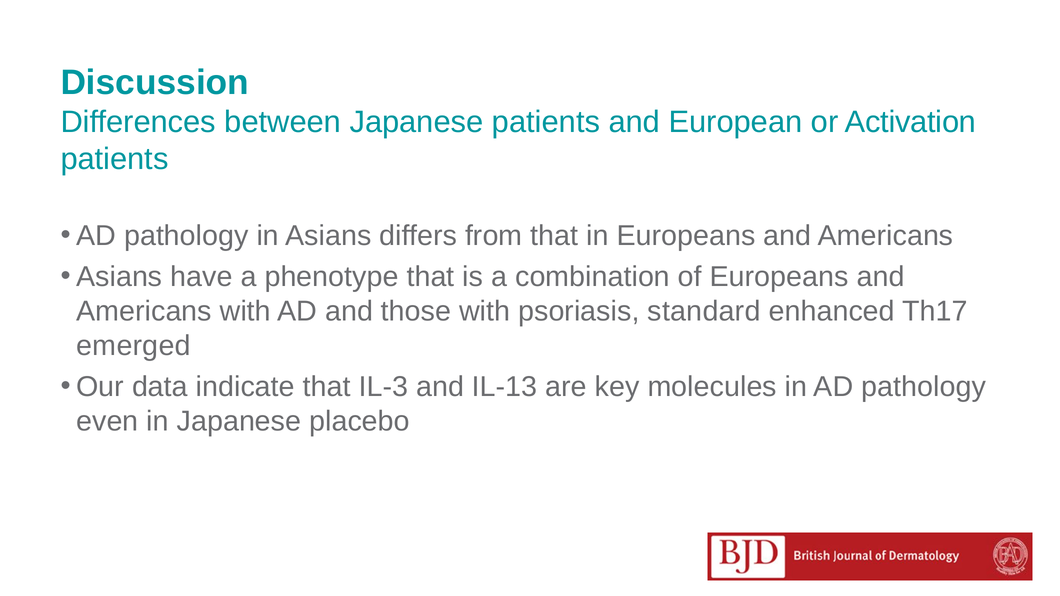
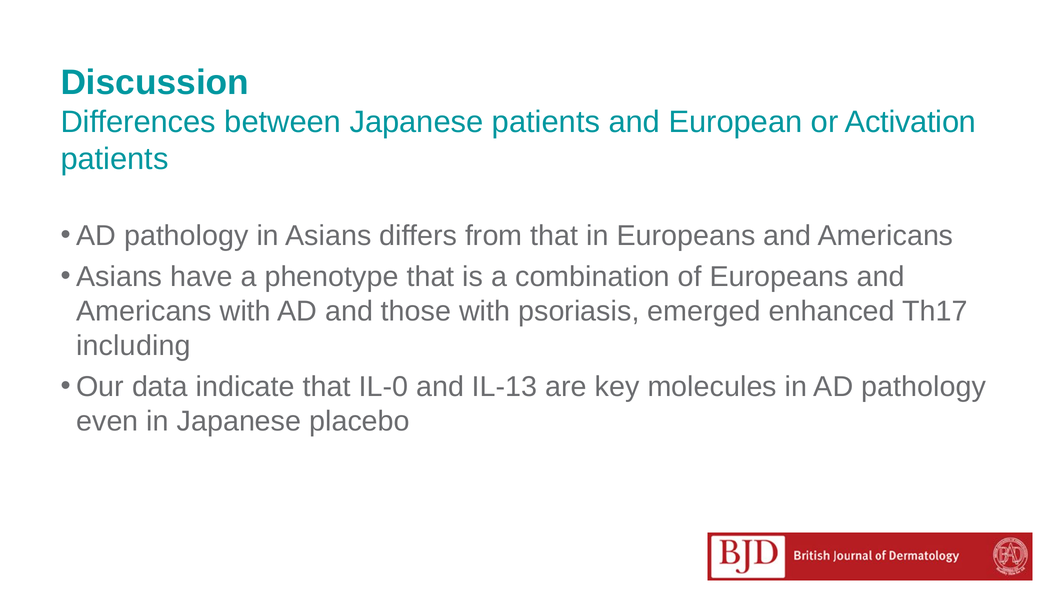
standard: standard -> emerged
emerged: emerged -> including
IL-3: IL-3 -> IL-0
